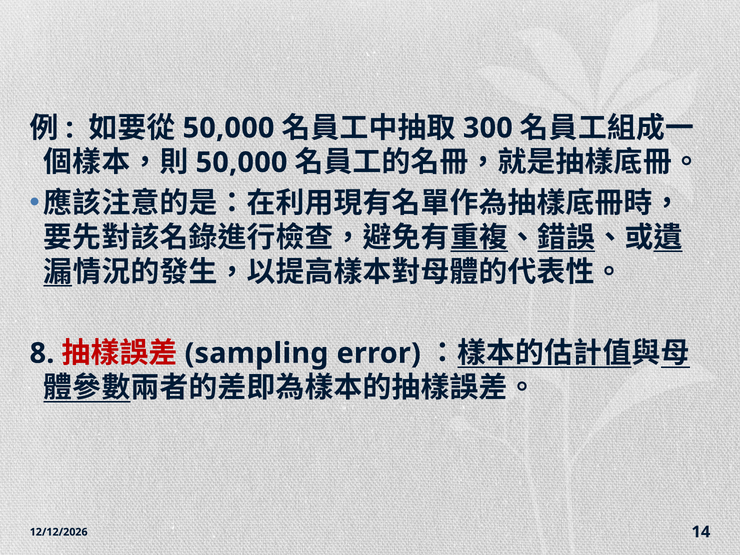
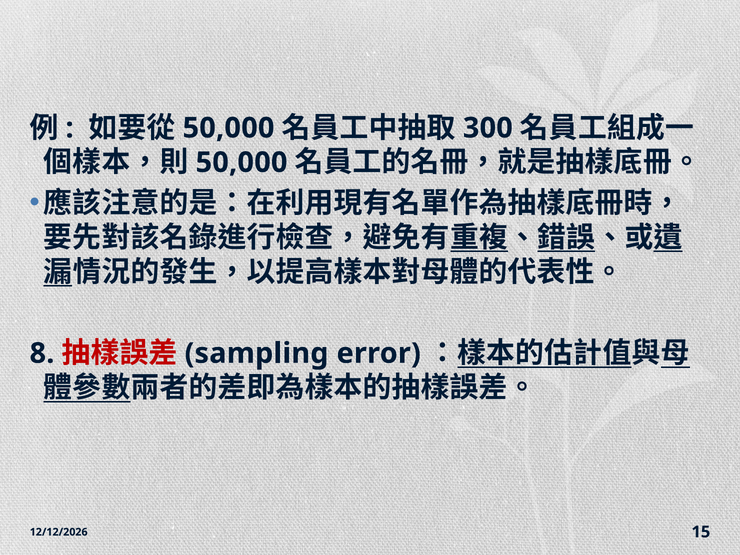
14: 14 -> 15
